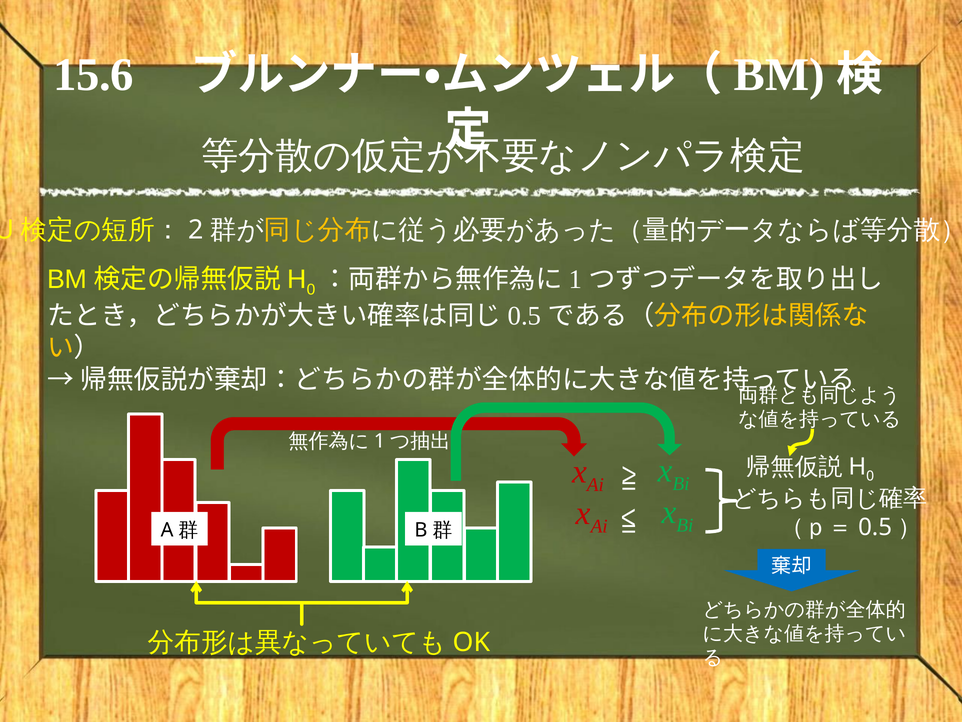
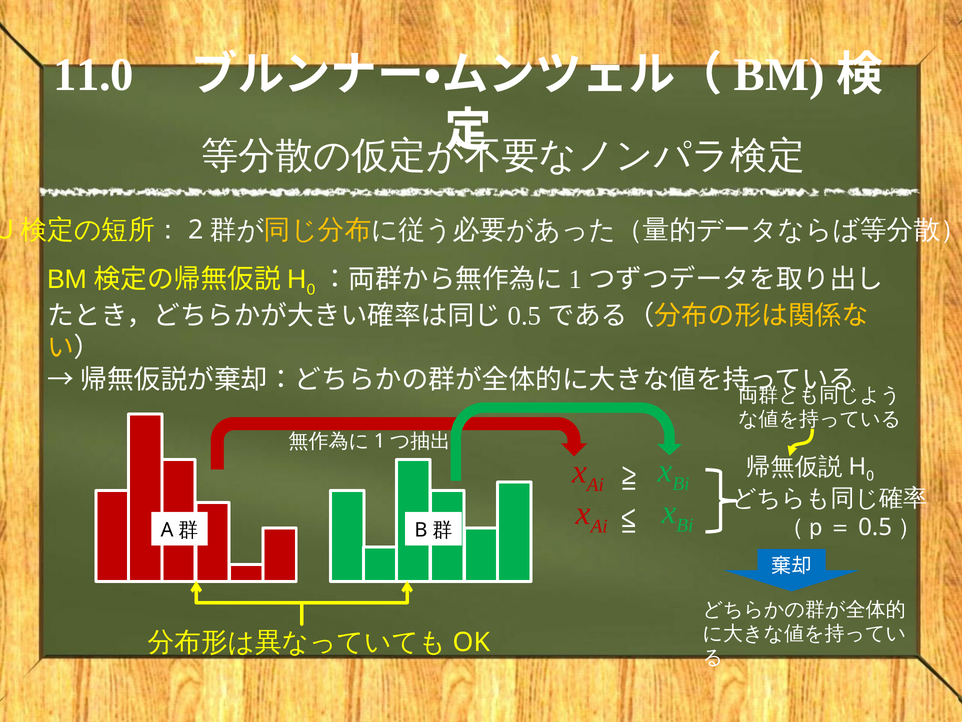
15.6: 15.6 -> 11.0
